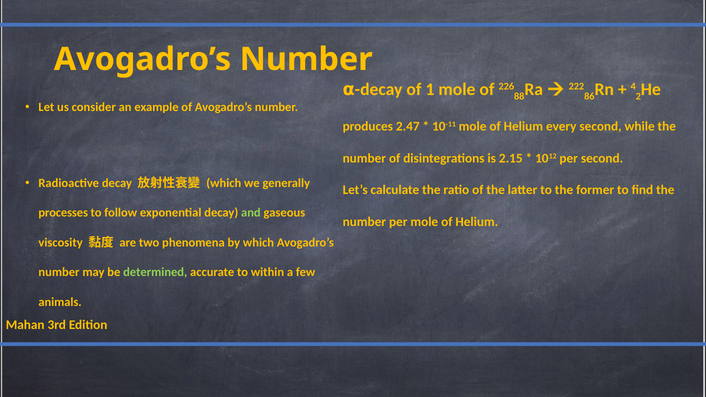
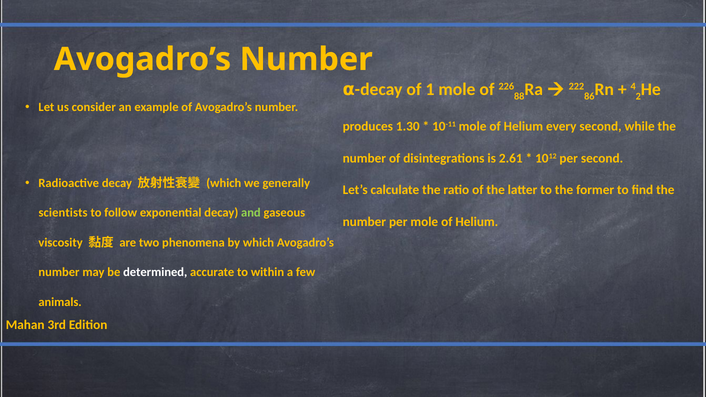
2.47: 2.47 -> 1.30
2.15: 2.15 -> 2.61
processes: processes -> scientists
determined colour: light green -> white
